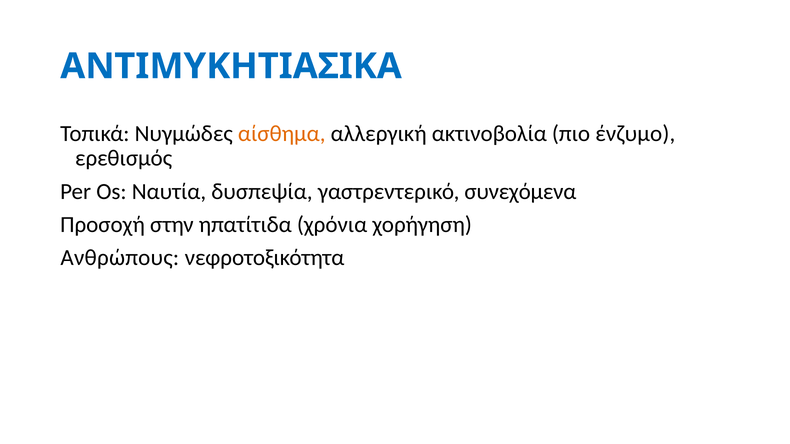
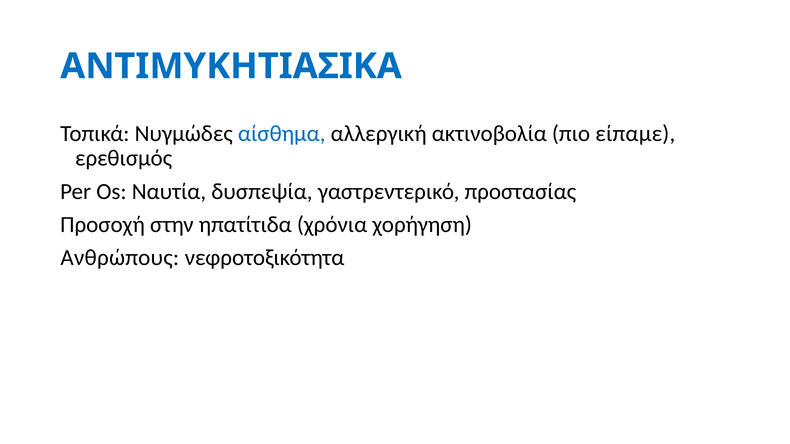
αίσθημα colour: orange -> blue
ένζυμο: ένζυμο -> είπαμε
συνεχόμενα: συνεχόμενα -> προστασίας
